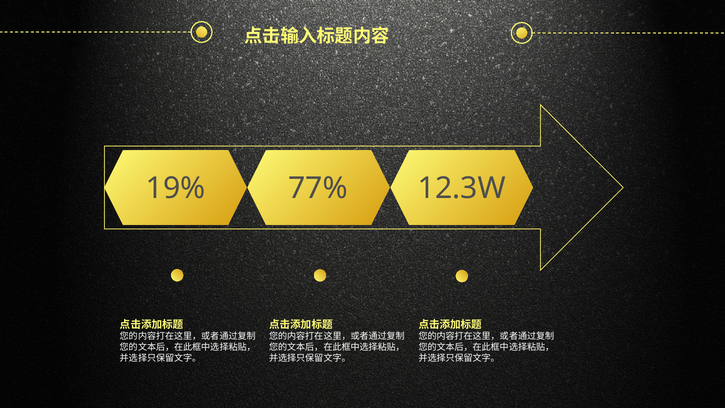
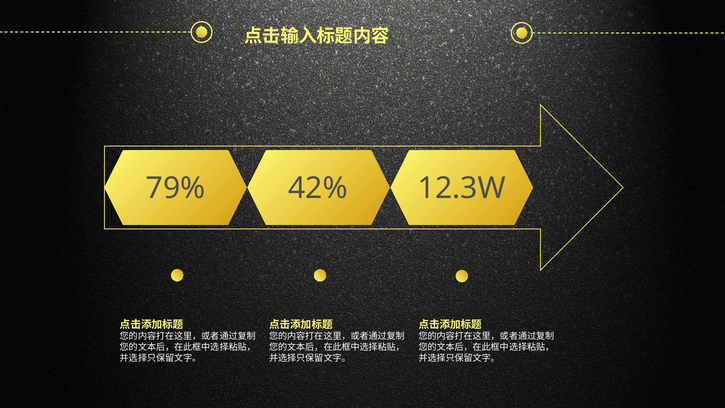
19%: 19% -> 79%
77%: 77% -> 42%
